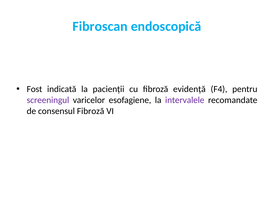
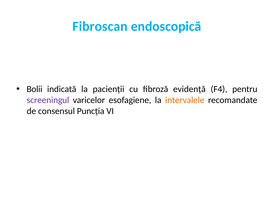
Fost: Fost -> Bolii
intervalele colour: purple -> orange
consensul Fibroză: Fibroză -> Puncția
